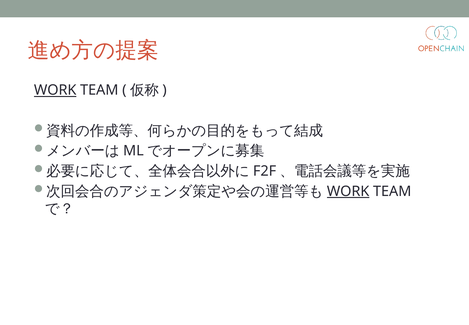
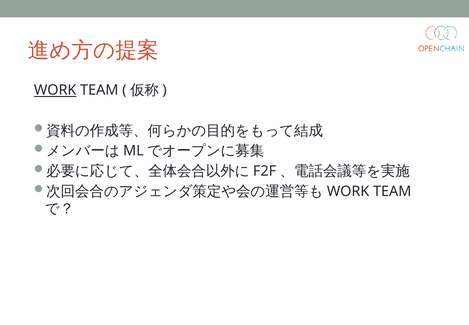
WORK at (348, 191) underline: present -> none
